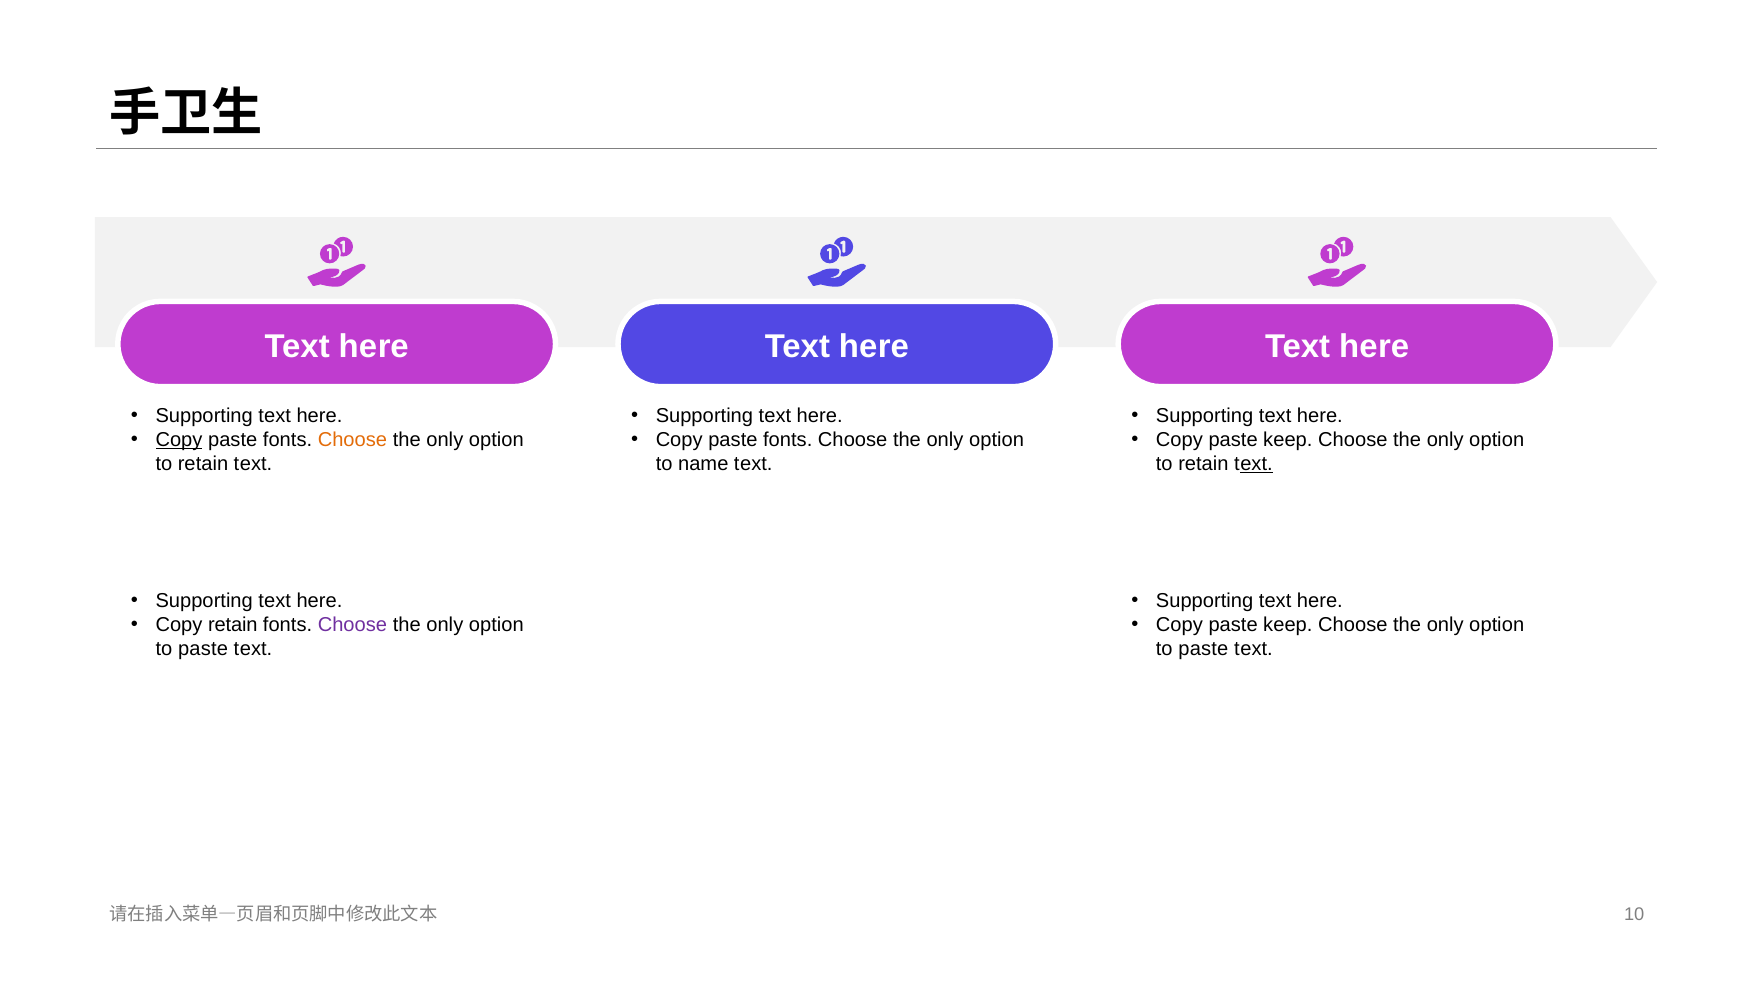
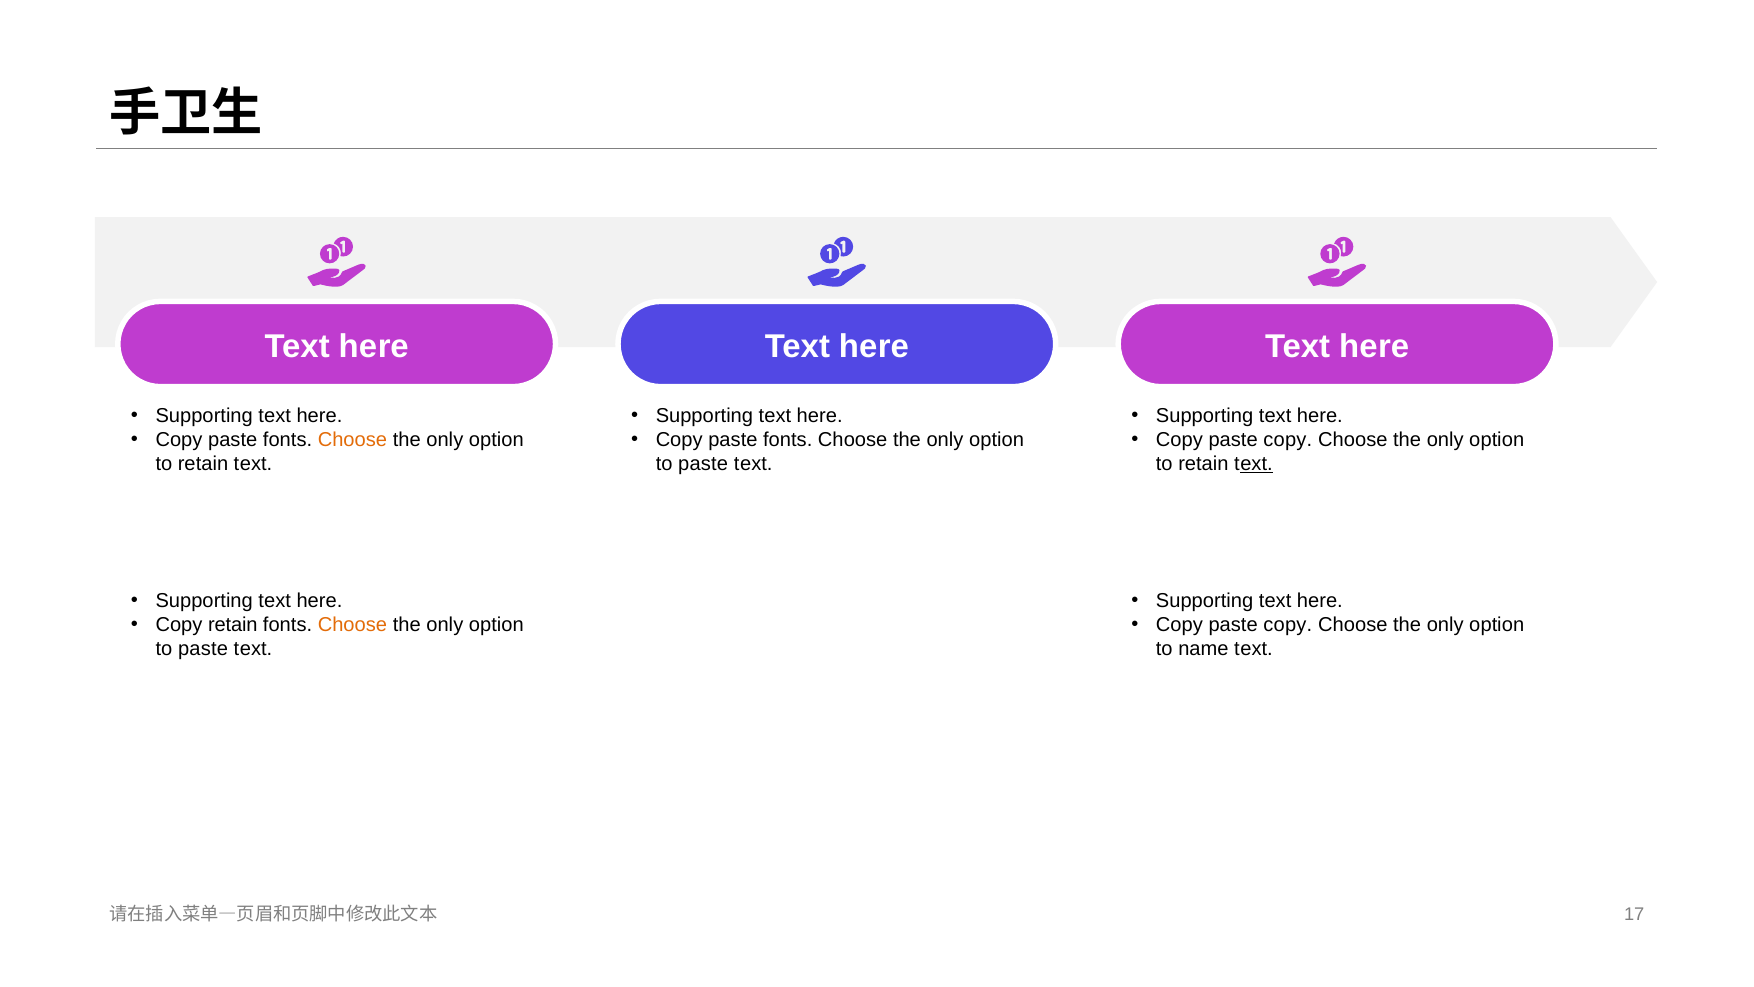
Copy at (179, 440) underline: present -> none
keep at (1288, 440): keep -> copy
name at (703, 464): name -> paste
Choose at (352, 625) colour: purple -> orange
keep at (1288, 625): keep -> copy
paste at (1203, 649): paste -> name
10: 10 -> 17
